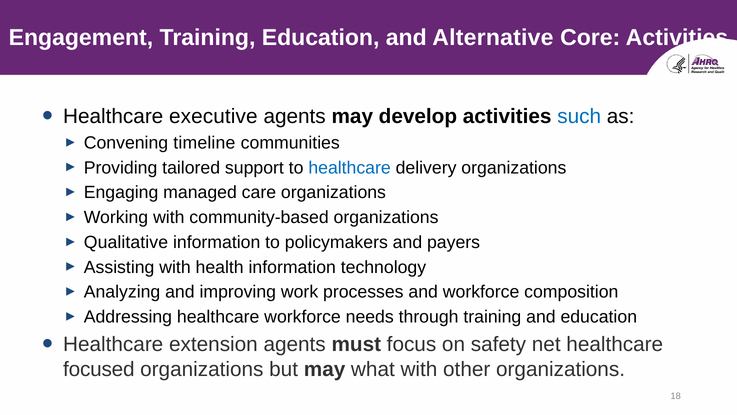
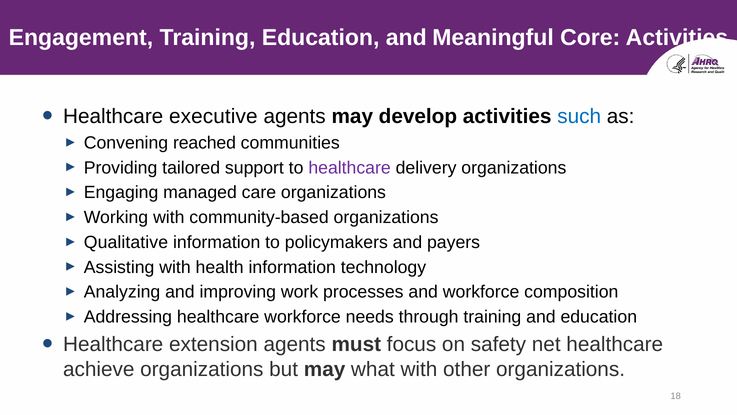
Alternative: Alternative -> Meaningful
timeline: timeline -> reached
healthcare at (350, 168) colour: blue -> purple
focused: focused -> achieve
